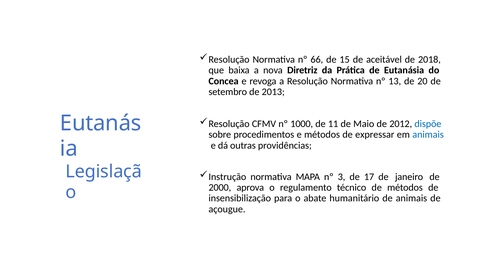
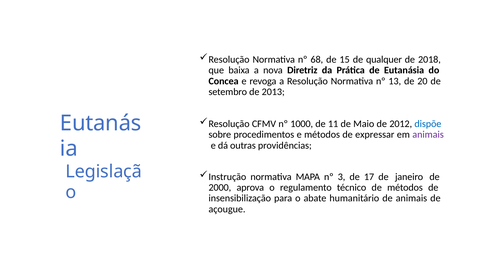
66: 66 -> 68
aceitável: aceitável -> qualquer
animais at (428, 135) colour: blue -> purple
